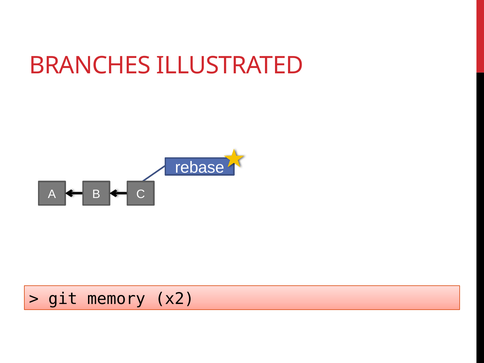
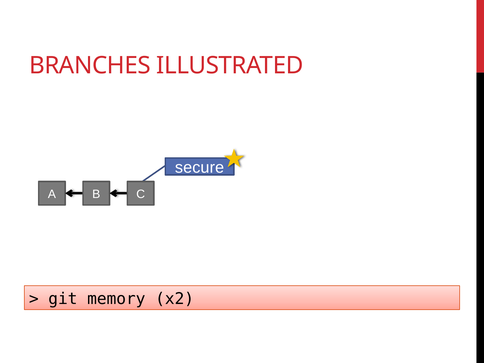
rebase: rebase -> secure
